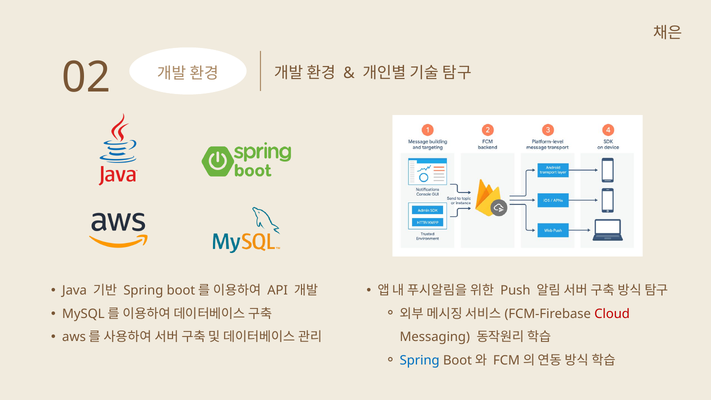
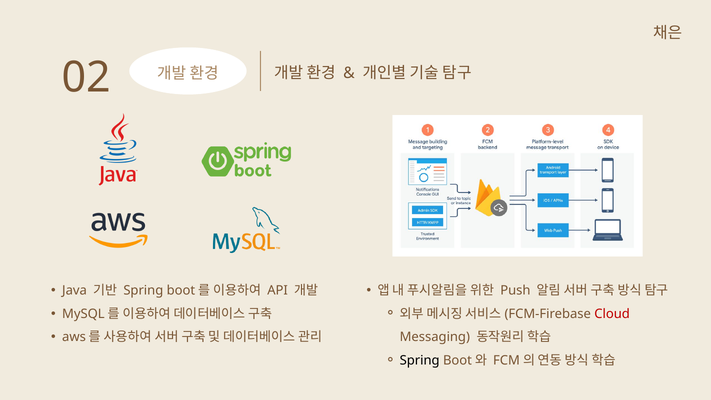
Spring at (420, 360) colour: blue -> black
